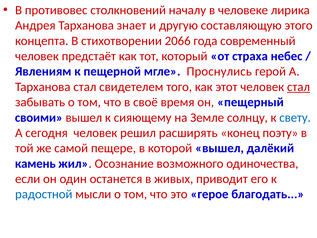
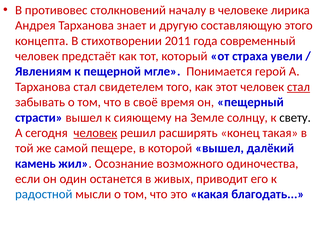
2066: 2066 -> 2011
небес: небес -> увели
Проснулись: Проснулись -> Понимается
своими: своими -> страсти
свету colour: blue -> black
человек at (95, 133) underline: none -> present
поэту: поэту -> такая
герое: герое -> какая
